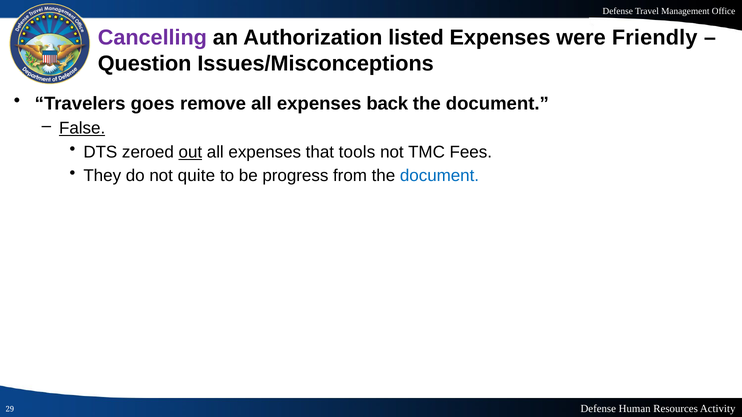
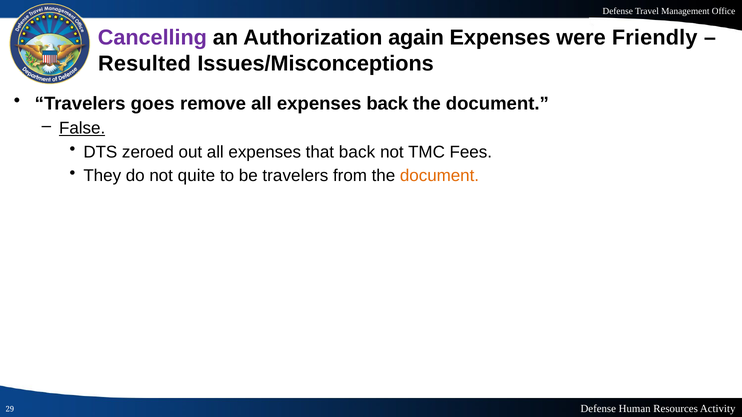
listed: listed -> again
Question: Question -> Resulted
out underline: present -> none
that tools: tools -> back
be progress: progress -> travelers
document at (440, 176) colour: blue -> orange
